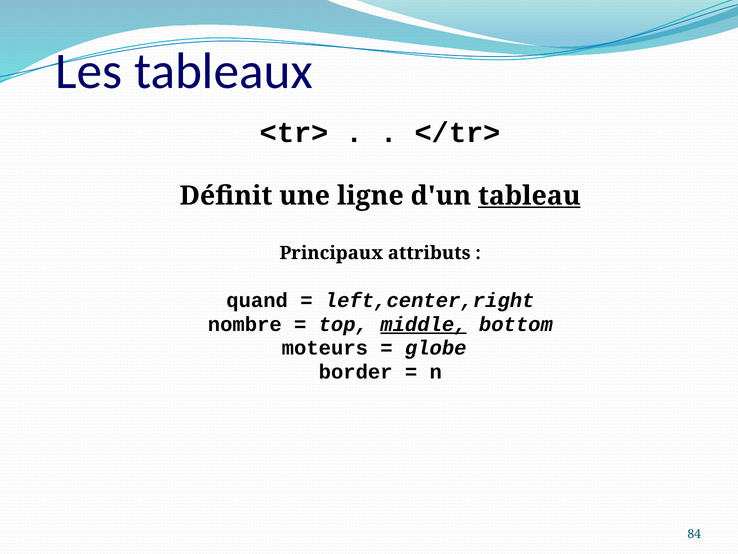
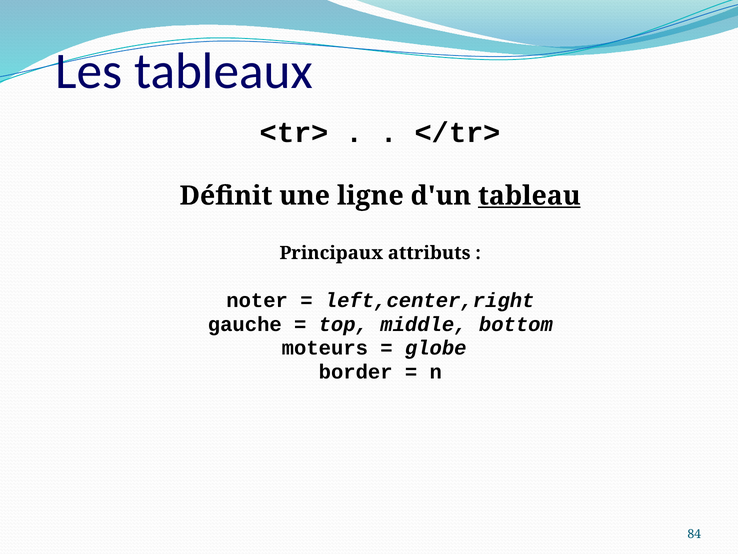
quand: quand -> noter
nombre: nombre -> gauche
middle underline: present -> none
